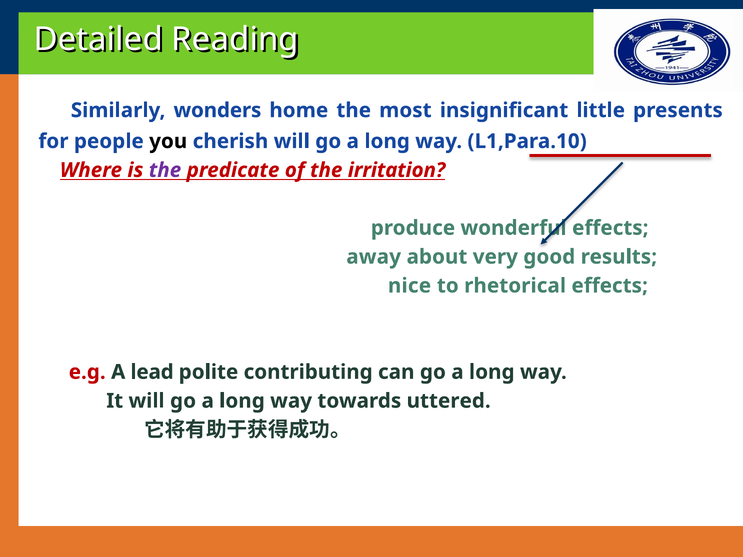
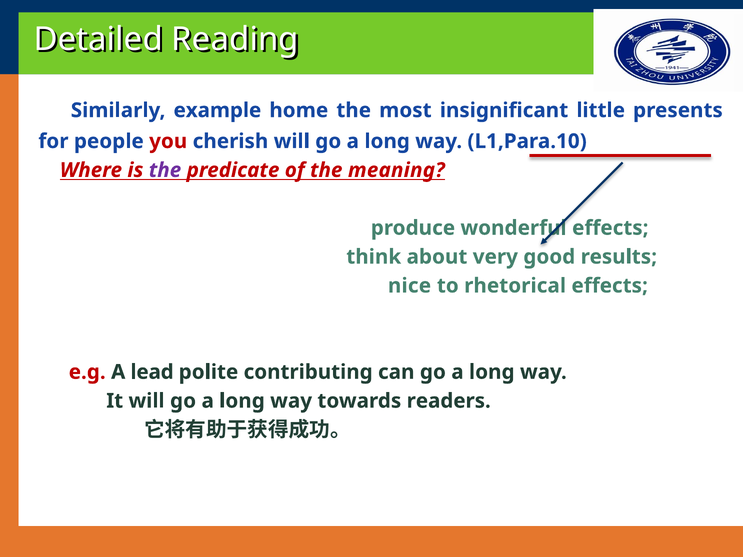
wonders: wonders -> example
you colour: black -> red
irritation: irritation -> meaning
away: away -> think
uttered: uttered -> readers
